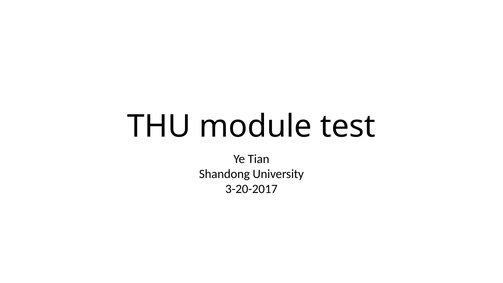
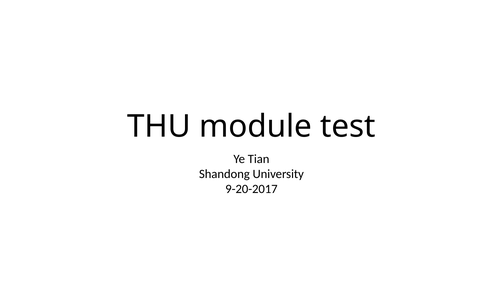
3-20-2017: 3-20-2017 -> 9-20-2017
